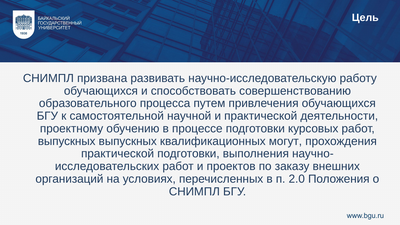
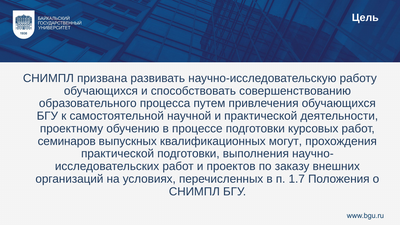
выпускных at (67, 141): выпускных -> семинаров
2.0: 2.0 -> 1.7
